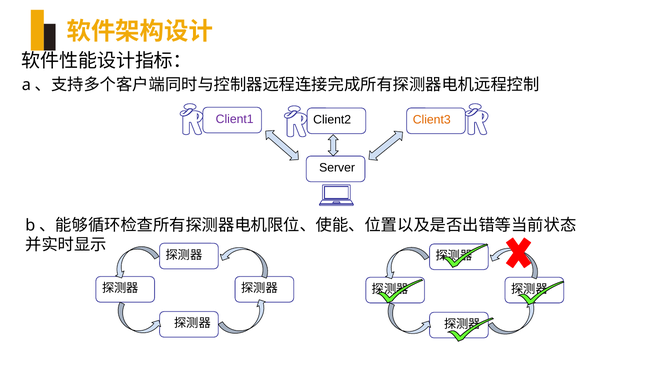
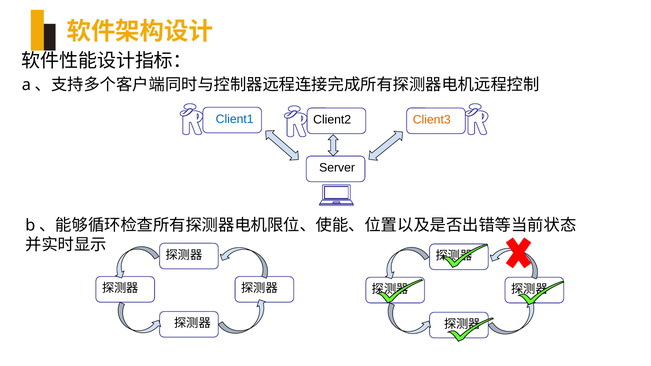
Client1 colour: purple -> blue
